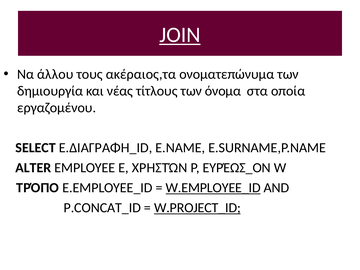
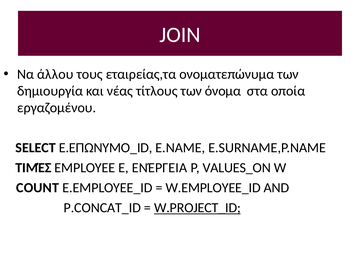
JOIN underline: present -> none
ακέραιος,τα: ακέραιος,τα -> εταιρείας,τα
E.ΔΙΑΓΡΑΦΗ_ID: E.ΔΙΑΓΡΑΦΗ_ID -> E.ΕΠΩΝΥΜΟ_ID
ALTER: ALTER -> ΤΙΜΈΣ
ΧΡΗΣΤΏΝ: ΧΡΗΣΤΏΝ -> ΕΝΈΡΓΕΙΑ
ΕΥΡΈΩΣ_ON: ΕΥΡΈΩΣ_ON -> VALUES_ON
ΤΡΌΠΟ: ΤΡΌΠΟ -> COUNT
W.EMPLOYEE_ID underline: present -> none
